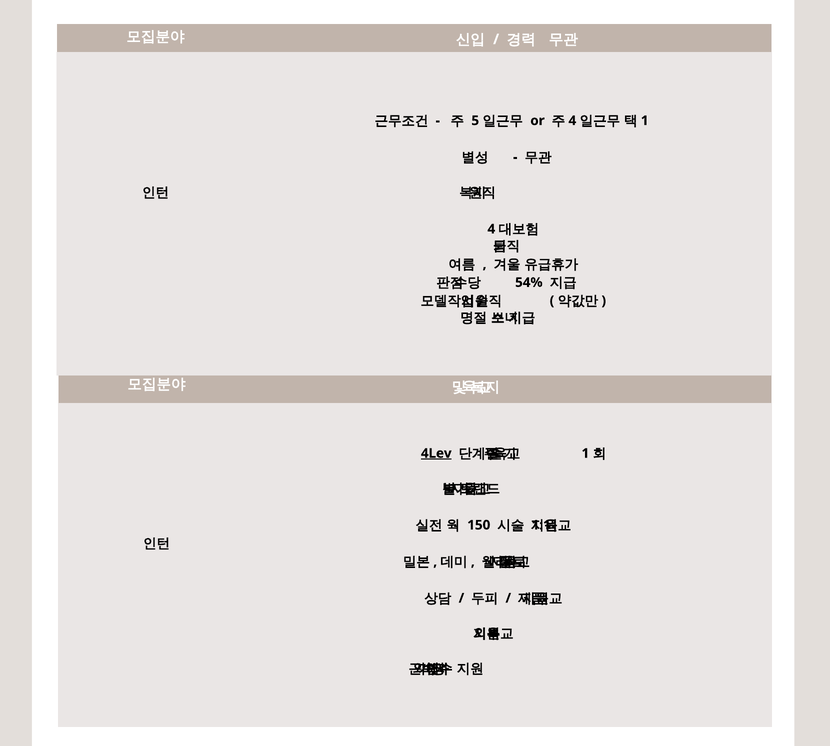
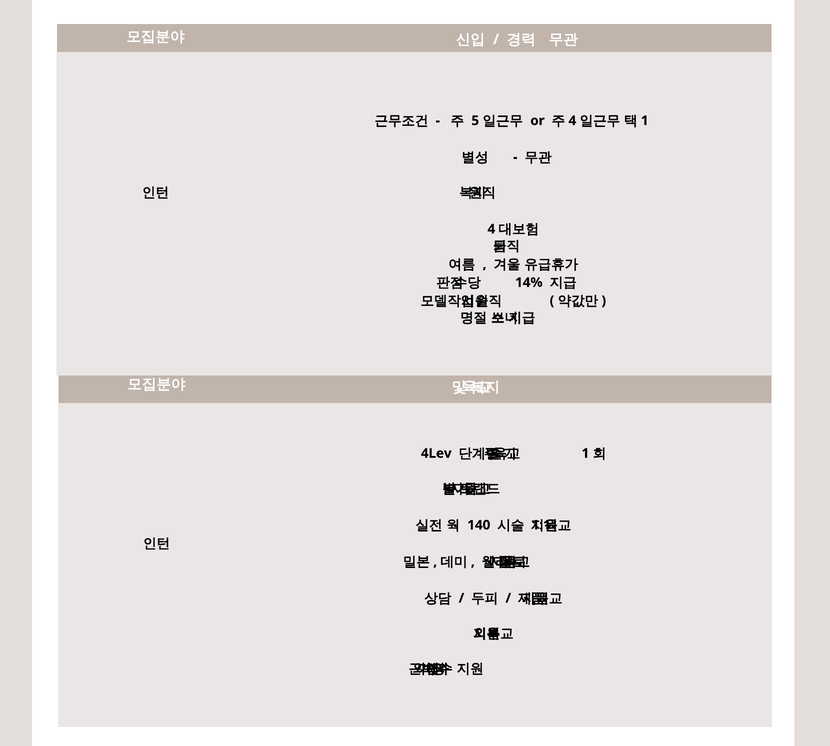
54%: 54% -> 14%
4Lev underline: present -> none
150: 150 -> 140
